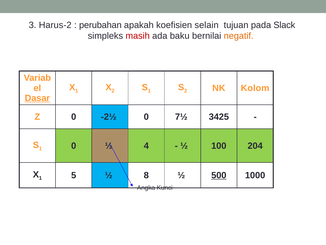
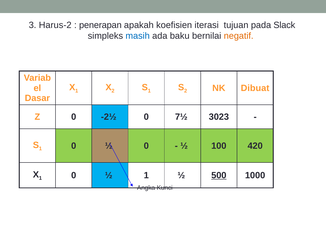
perubahan: perubahan -> penerapan
selain: selain -> iterasi
masih colour: red -> blue
Kolom: Kolom -> Dibuat
Dasar underline: present -> none
3425: 3425 -> 3023
½ 4: 4 -> 0
204: 204 -> 420
5 at (74, 175): 5 -> 0
½ 8: 8 -> 1
